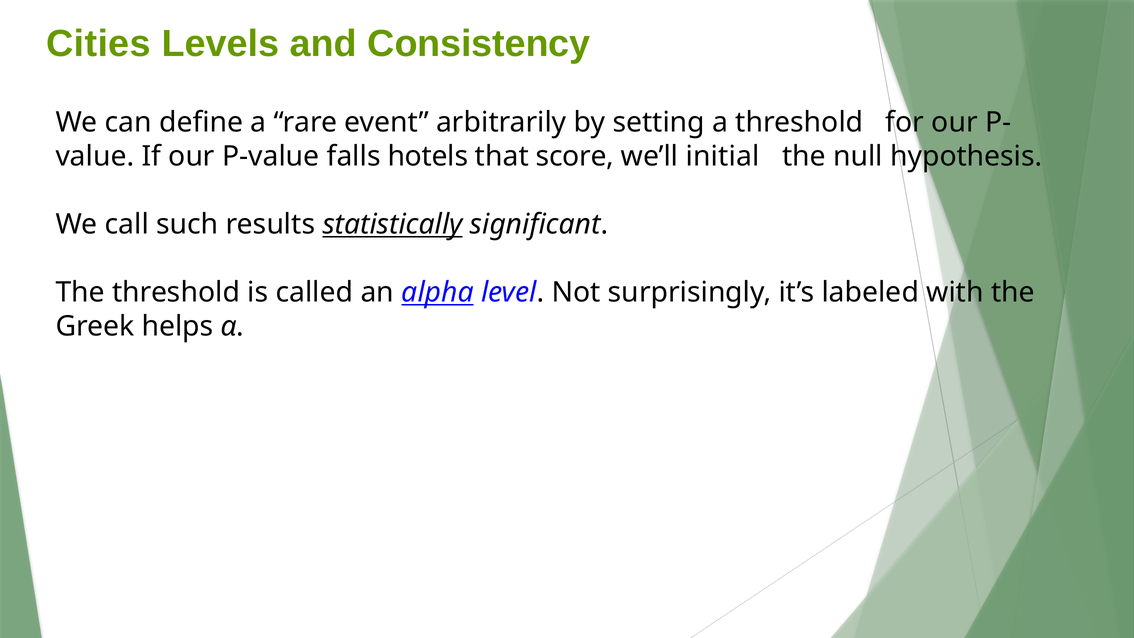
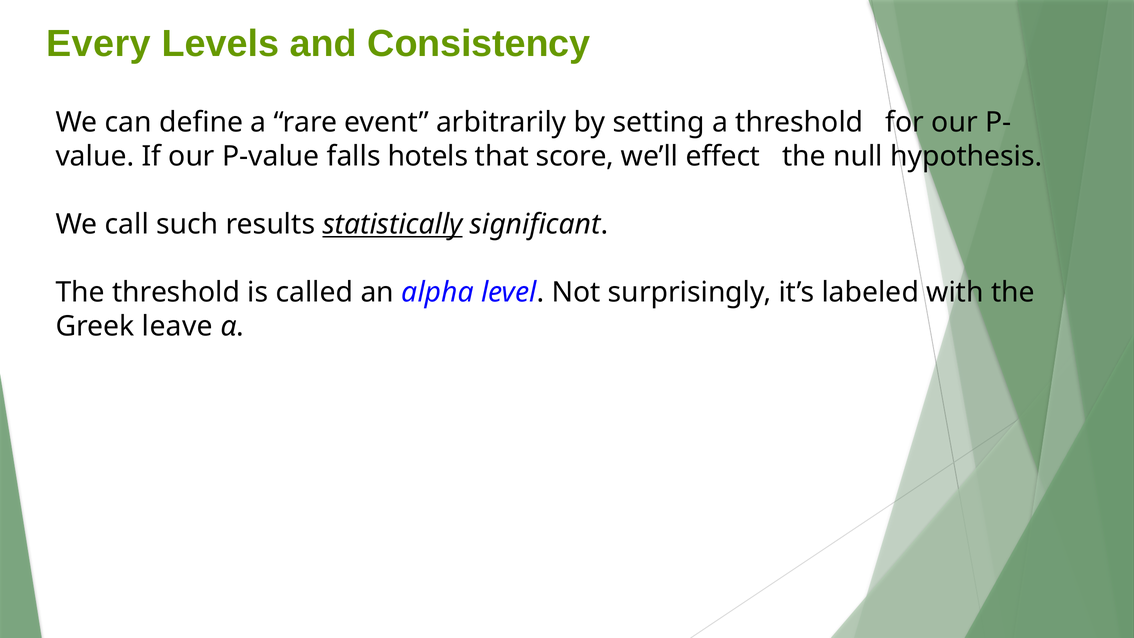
Cities: Cities -> Every
initial: initial -> effect
alpha underline: present -> none
helps: helps -> leave
